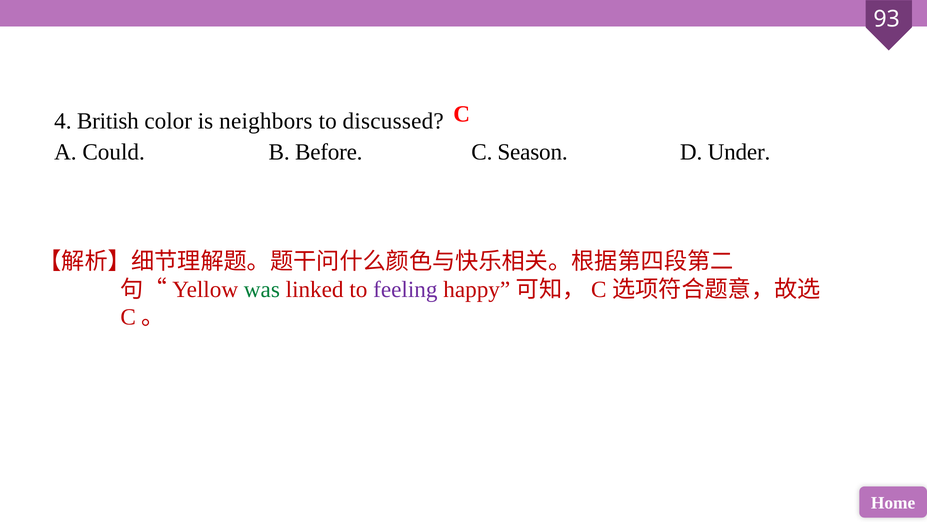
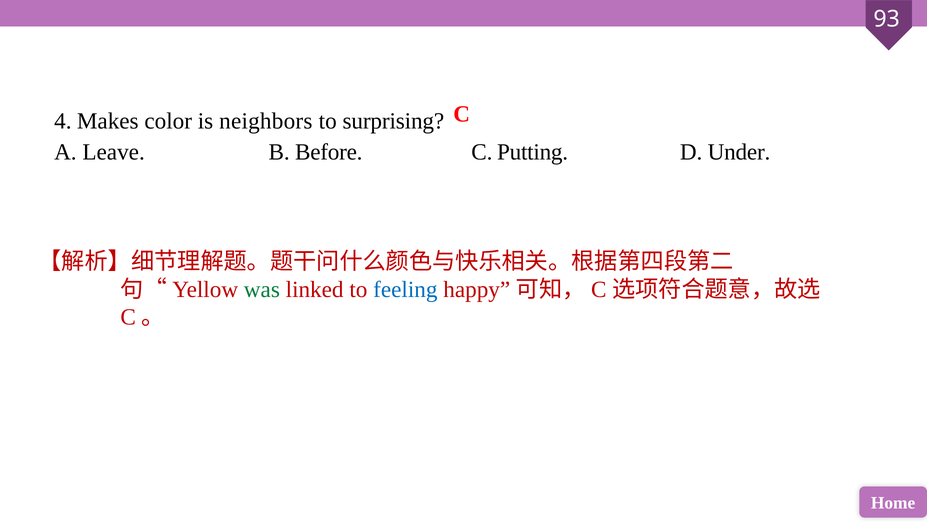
British: British -> Makes
discussed: discussed -> surprising
Could: Could -> Leave
Season: Season -> Putting
feeling colour: purple -> blue
